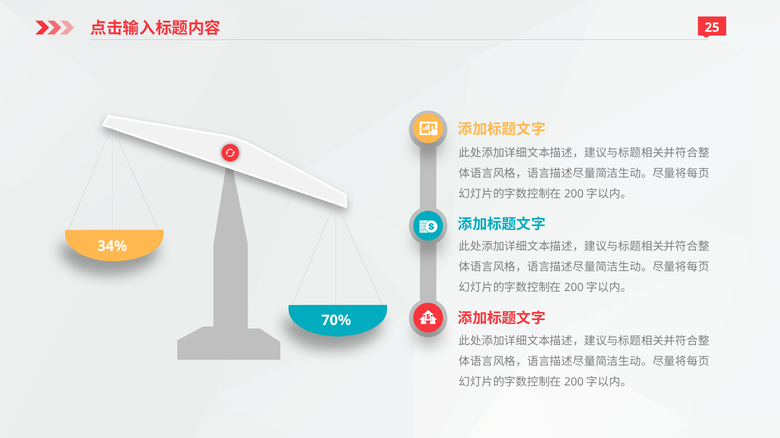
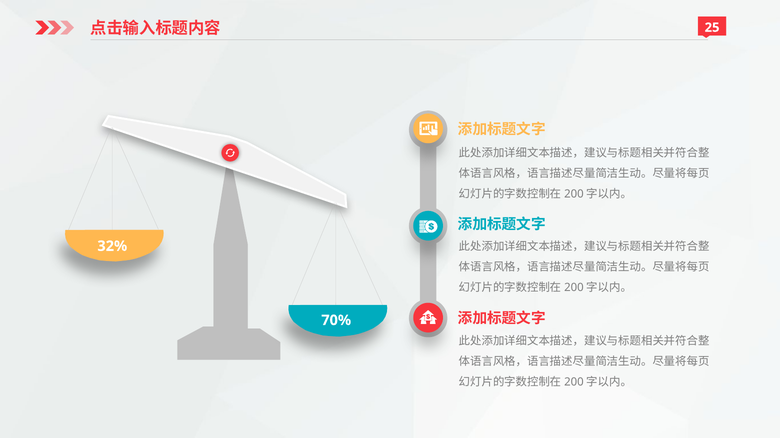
34%: 34% -> 32%
